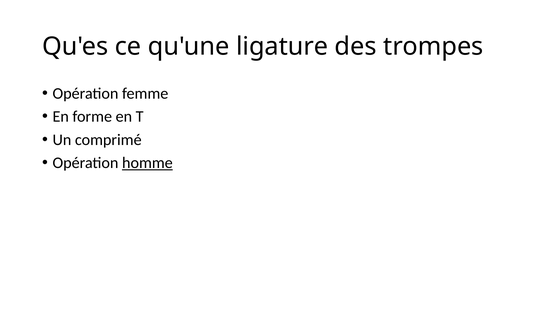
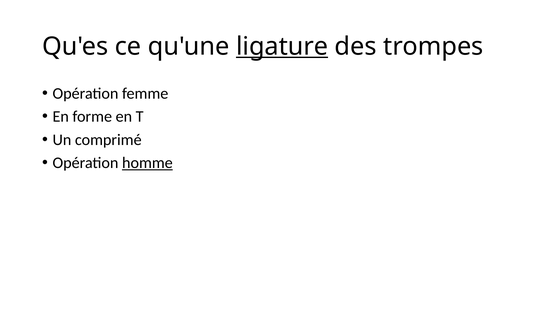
ligature underline: none -> present
